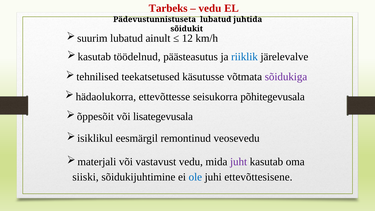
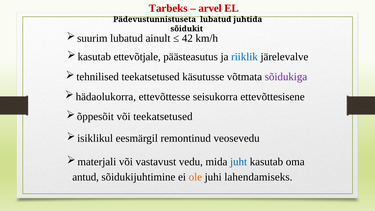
vedu at (210, 8): vedu -> arvel
12: 12 -> 42
töödelnud: töödelnud -> ettevõtjale
põhitegevusala: põhitegevusala -> ettevõttesisene
või lisategevusala: lisategevusala -> teekatsetused
juht colour: purple -> blue
siiski: siiski -> antud
ole colour: blue -> orange
ettevõttesisene: ettevõttesisene -> lahendamiseks
